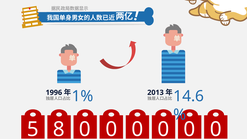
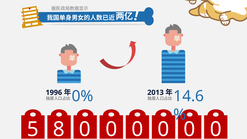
1%: 1% -> 0%
